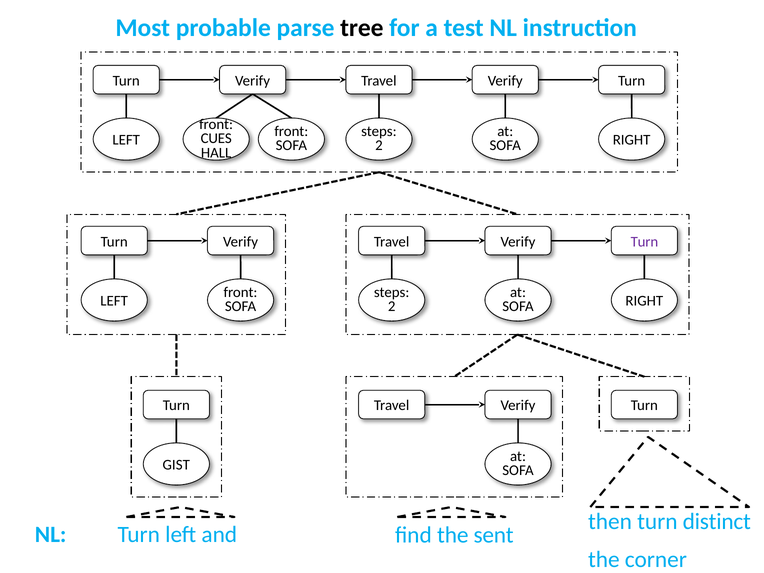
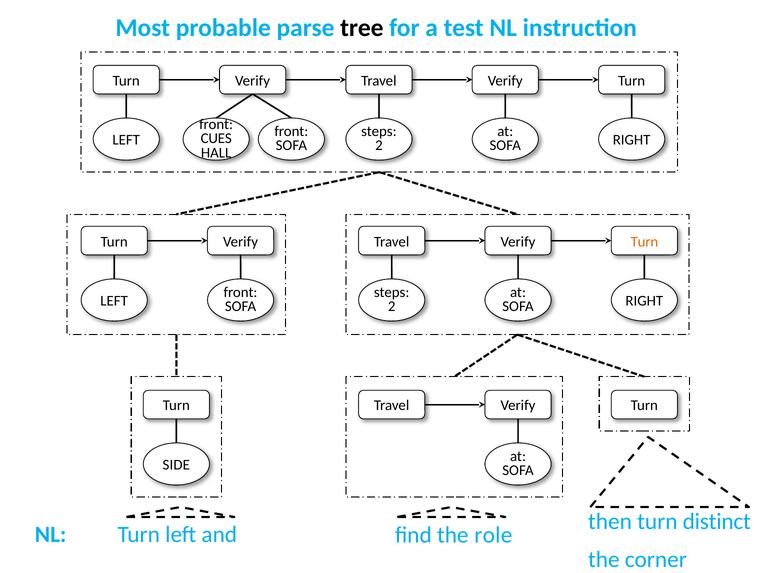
Turn at (644, 242) colour: purple -> orange
GIST: GIST -> SIDE
sent: sent -> role
